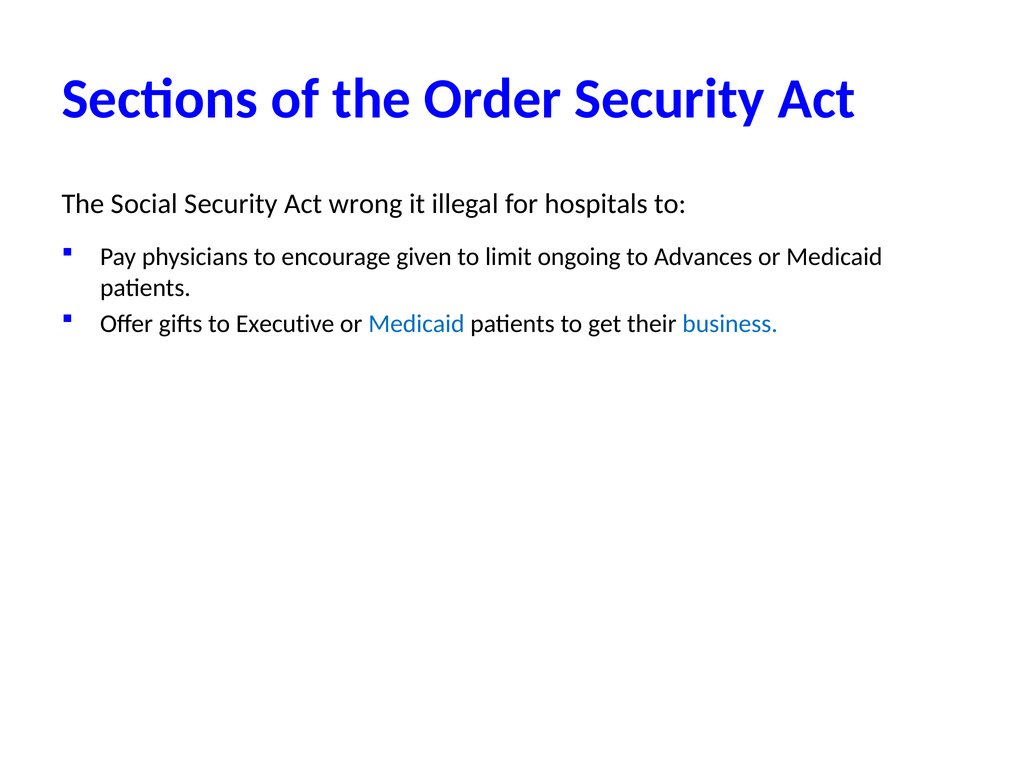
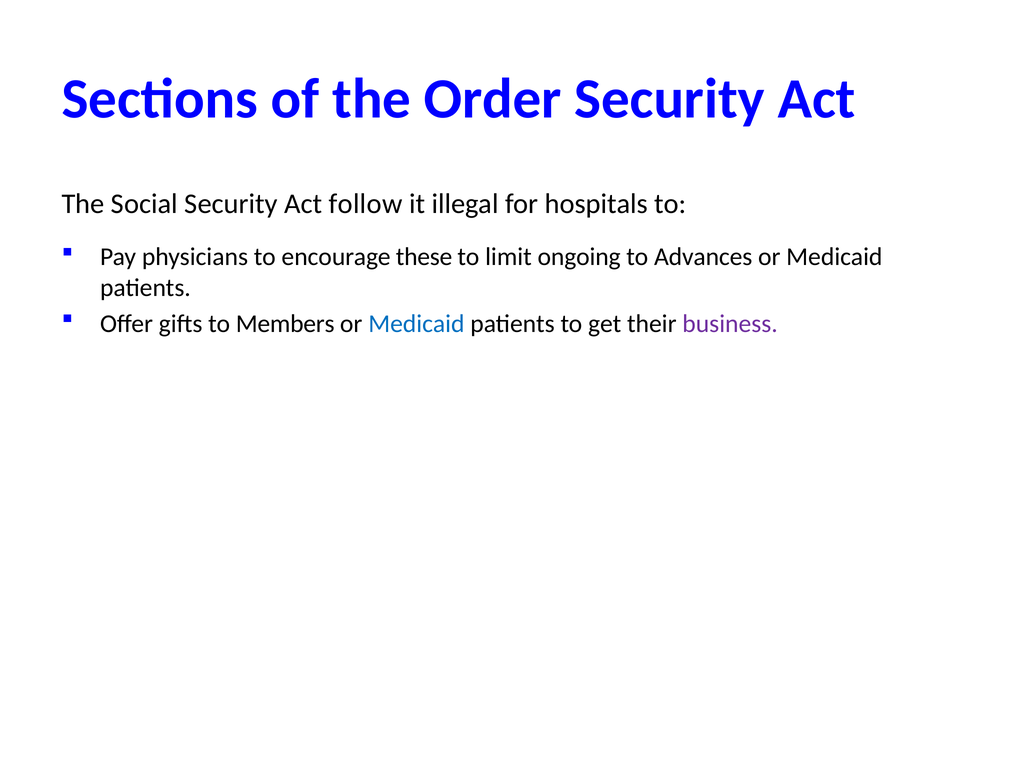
wrong: wrong -> follow
given: given -> these
Executive: Executive -> Members
business colour: blue -> purple
